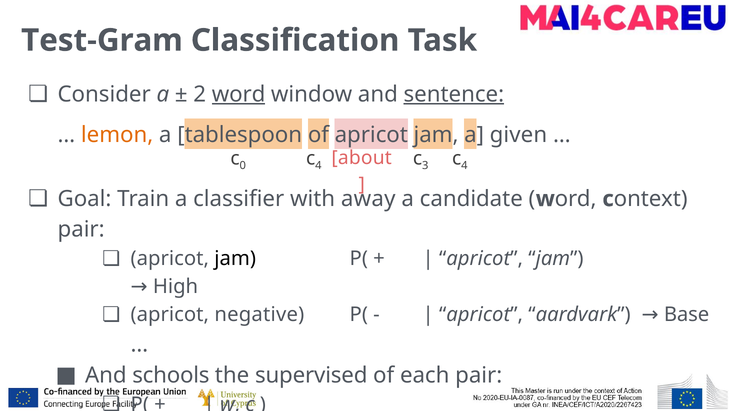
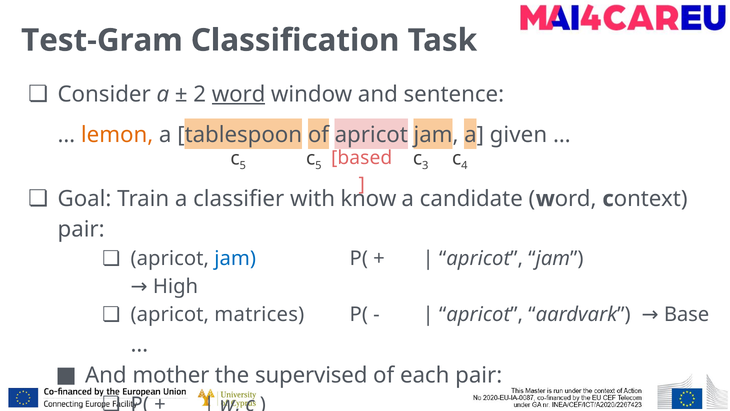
sentence underline: present -> none
about: about -> based
0 at (243, 166): 0 -> 5
4 at (318, 166): 4 -> 5
away: away -> know
jam at (235, 258) colour: black -> blue
negative: negative -> matrices
schools: schools -> mother
